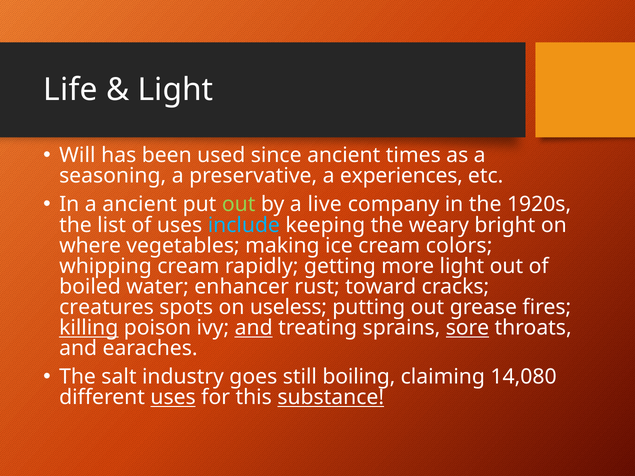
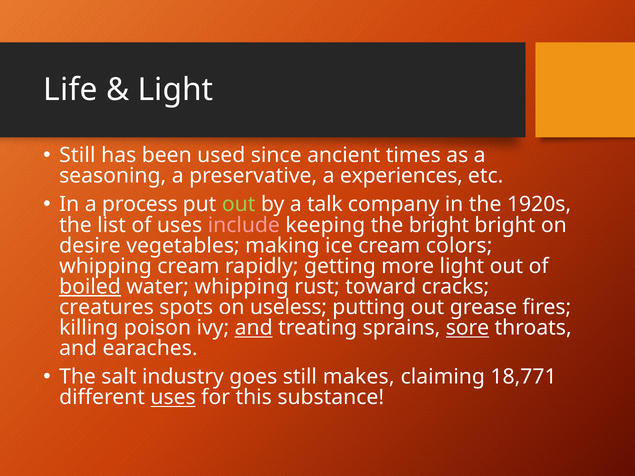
Will at (77, 156): Will -> Still
a ancient: ancient -> process
live: live -> talk
include colour: light blue -> pink
the weary: weary -> bright
where: where -> desire
boiled underline: none -> present
water enhancer: enhancer -> whipping
killing underline: present -> none
boiling: boiling -> makes
14,080: 14,080 -> 18,771
substance underline: present -> none
